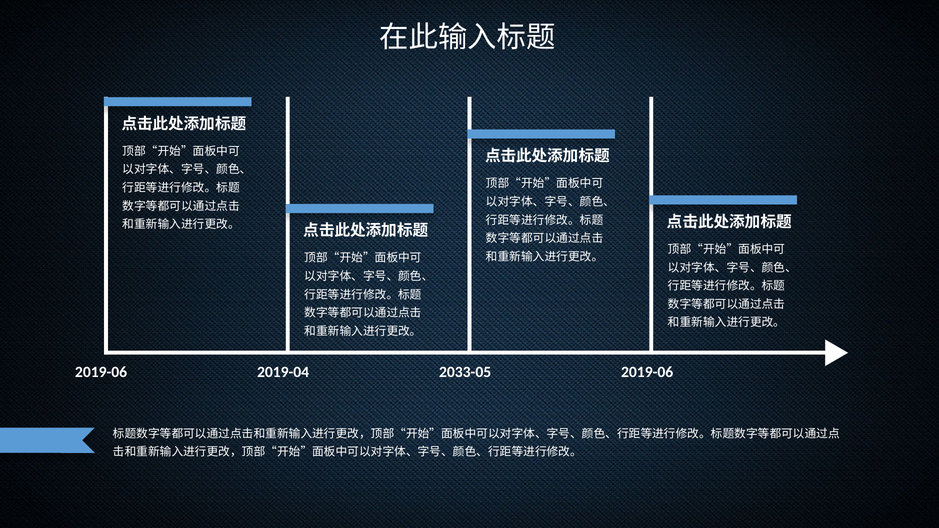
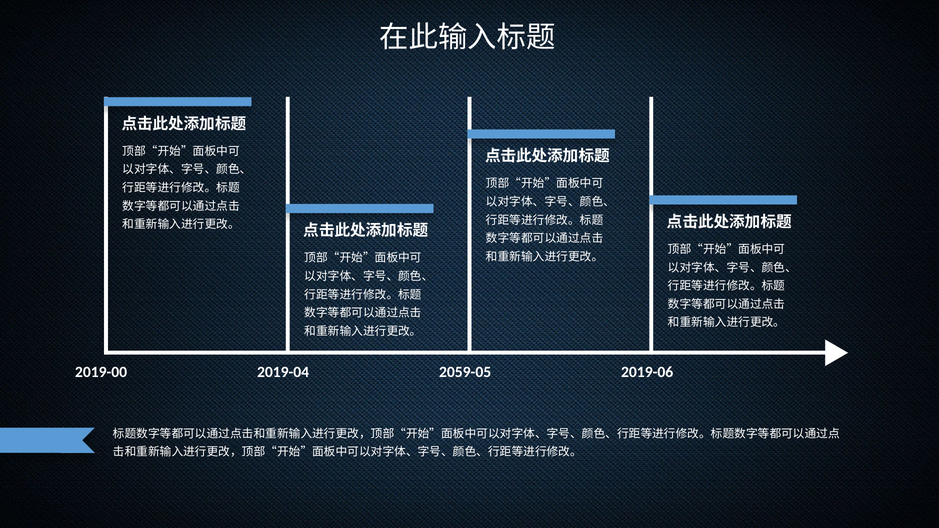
2019-06 at (101, 372): 2019-06 -> 2019-00
2033-05: 2033-05 -> 2059-05
